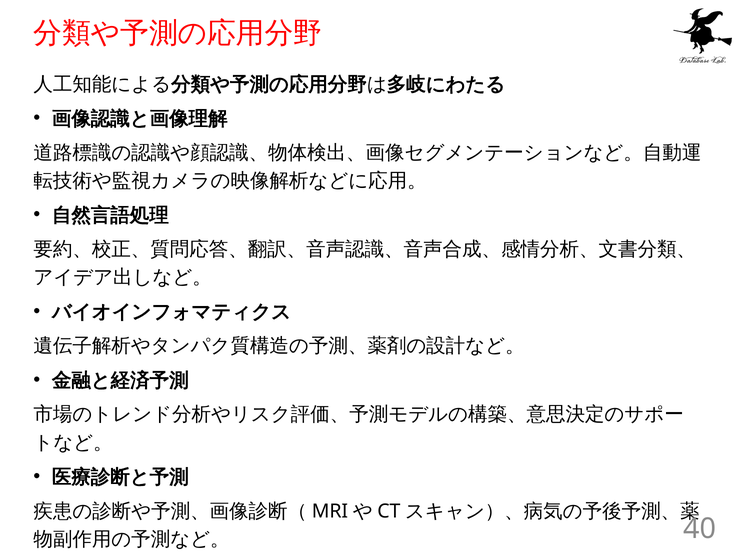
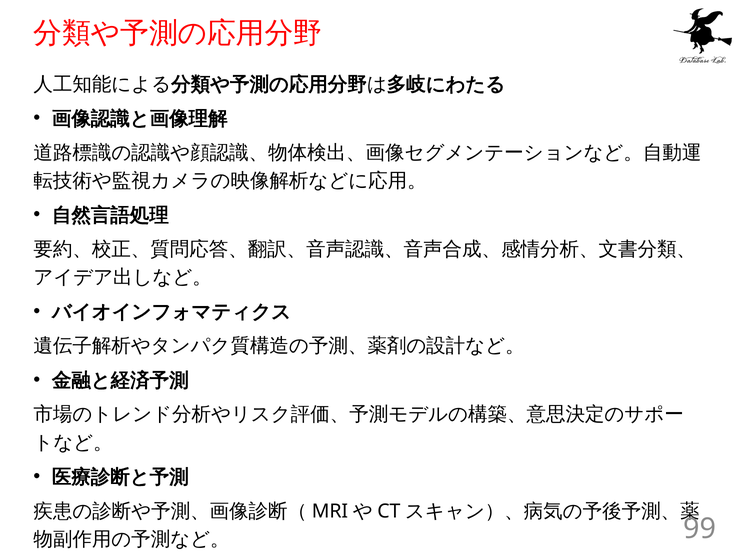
40: 40 -> 99
